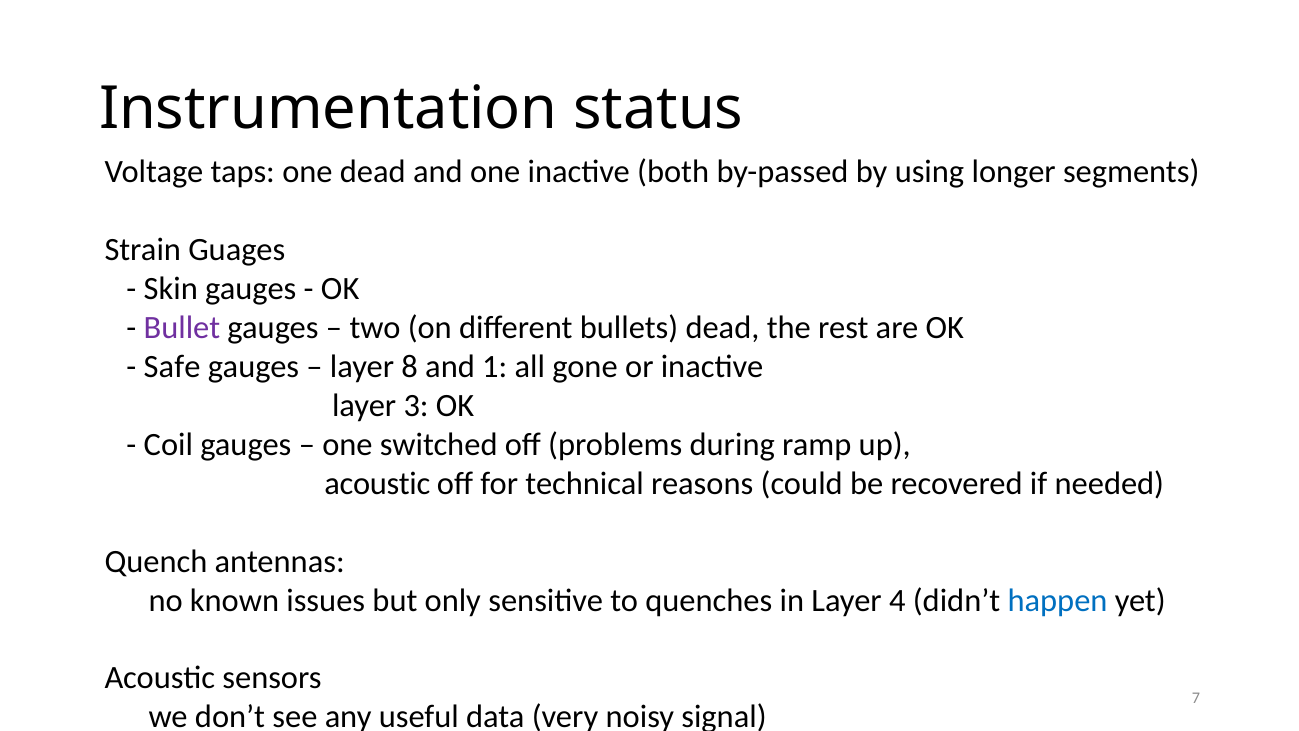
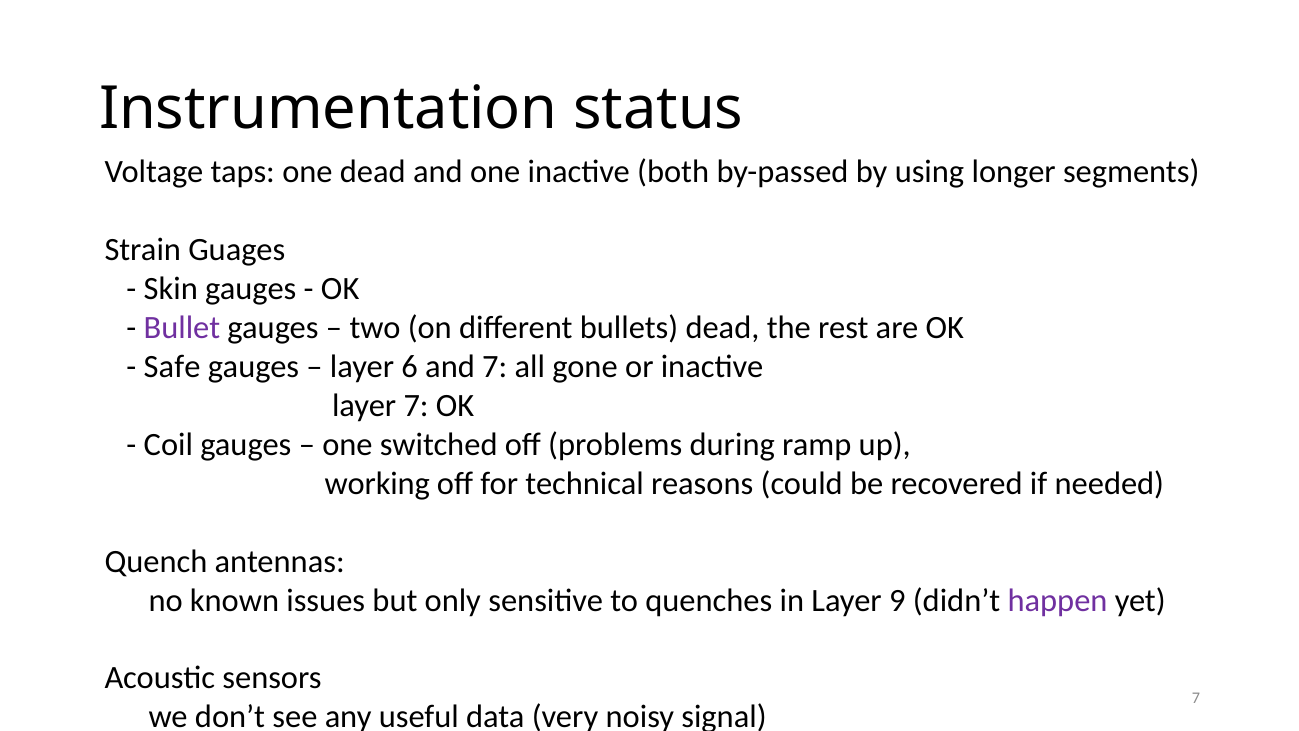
8: 8 -> 6
and 1: 1 -> 7
layer 3: 3 -> 7
acoustic at (377, 483): acoustic -> working
4: 4 -> 9
happen colour: blue -> purple
